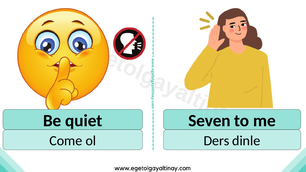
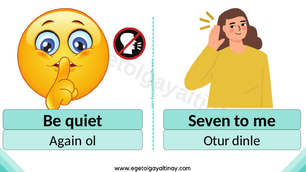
Come: Come -> Again
Ders: Ders -> Otur
